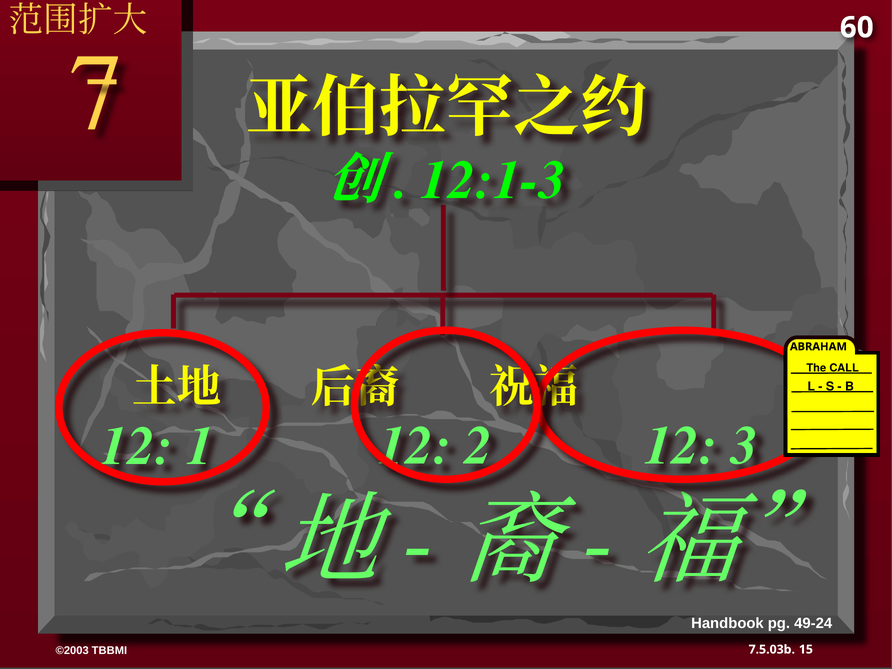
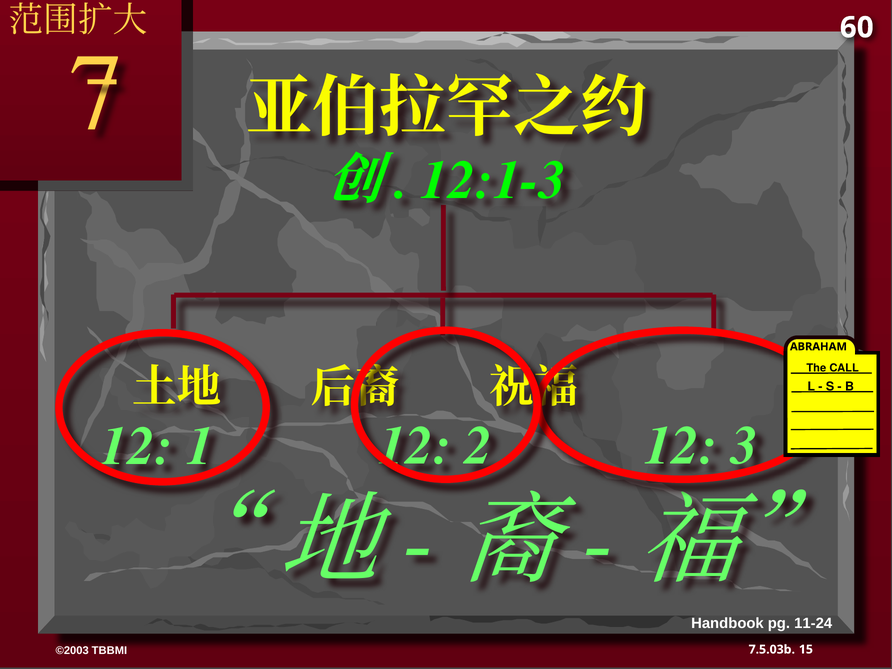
49-24: 49-24 -> 11-24
